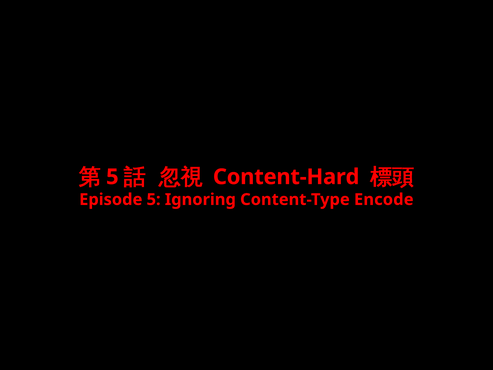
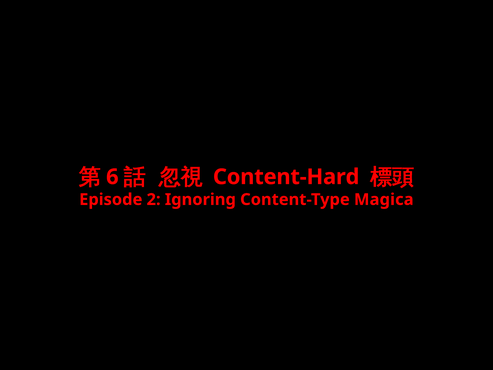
5 at (112, 177): 5 -> 6
Episode 5: 5 -> 2
Encode: Encode -> Magica
